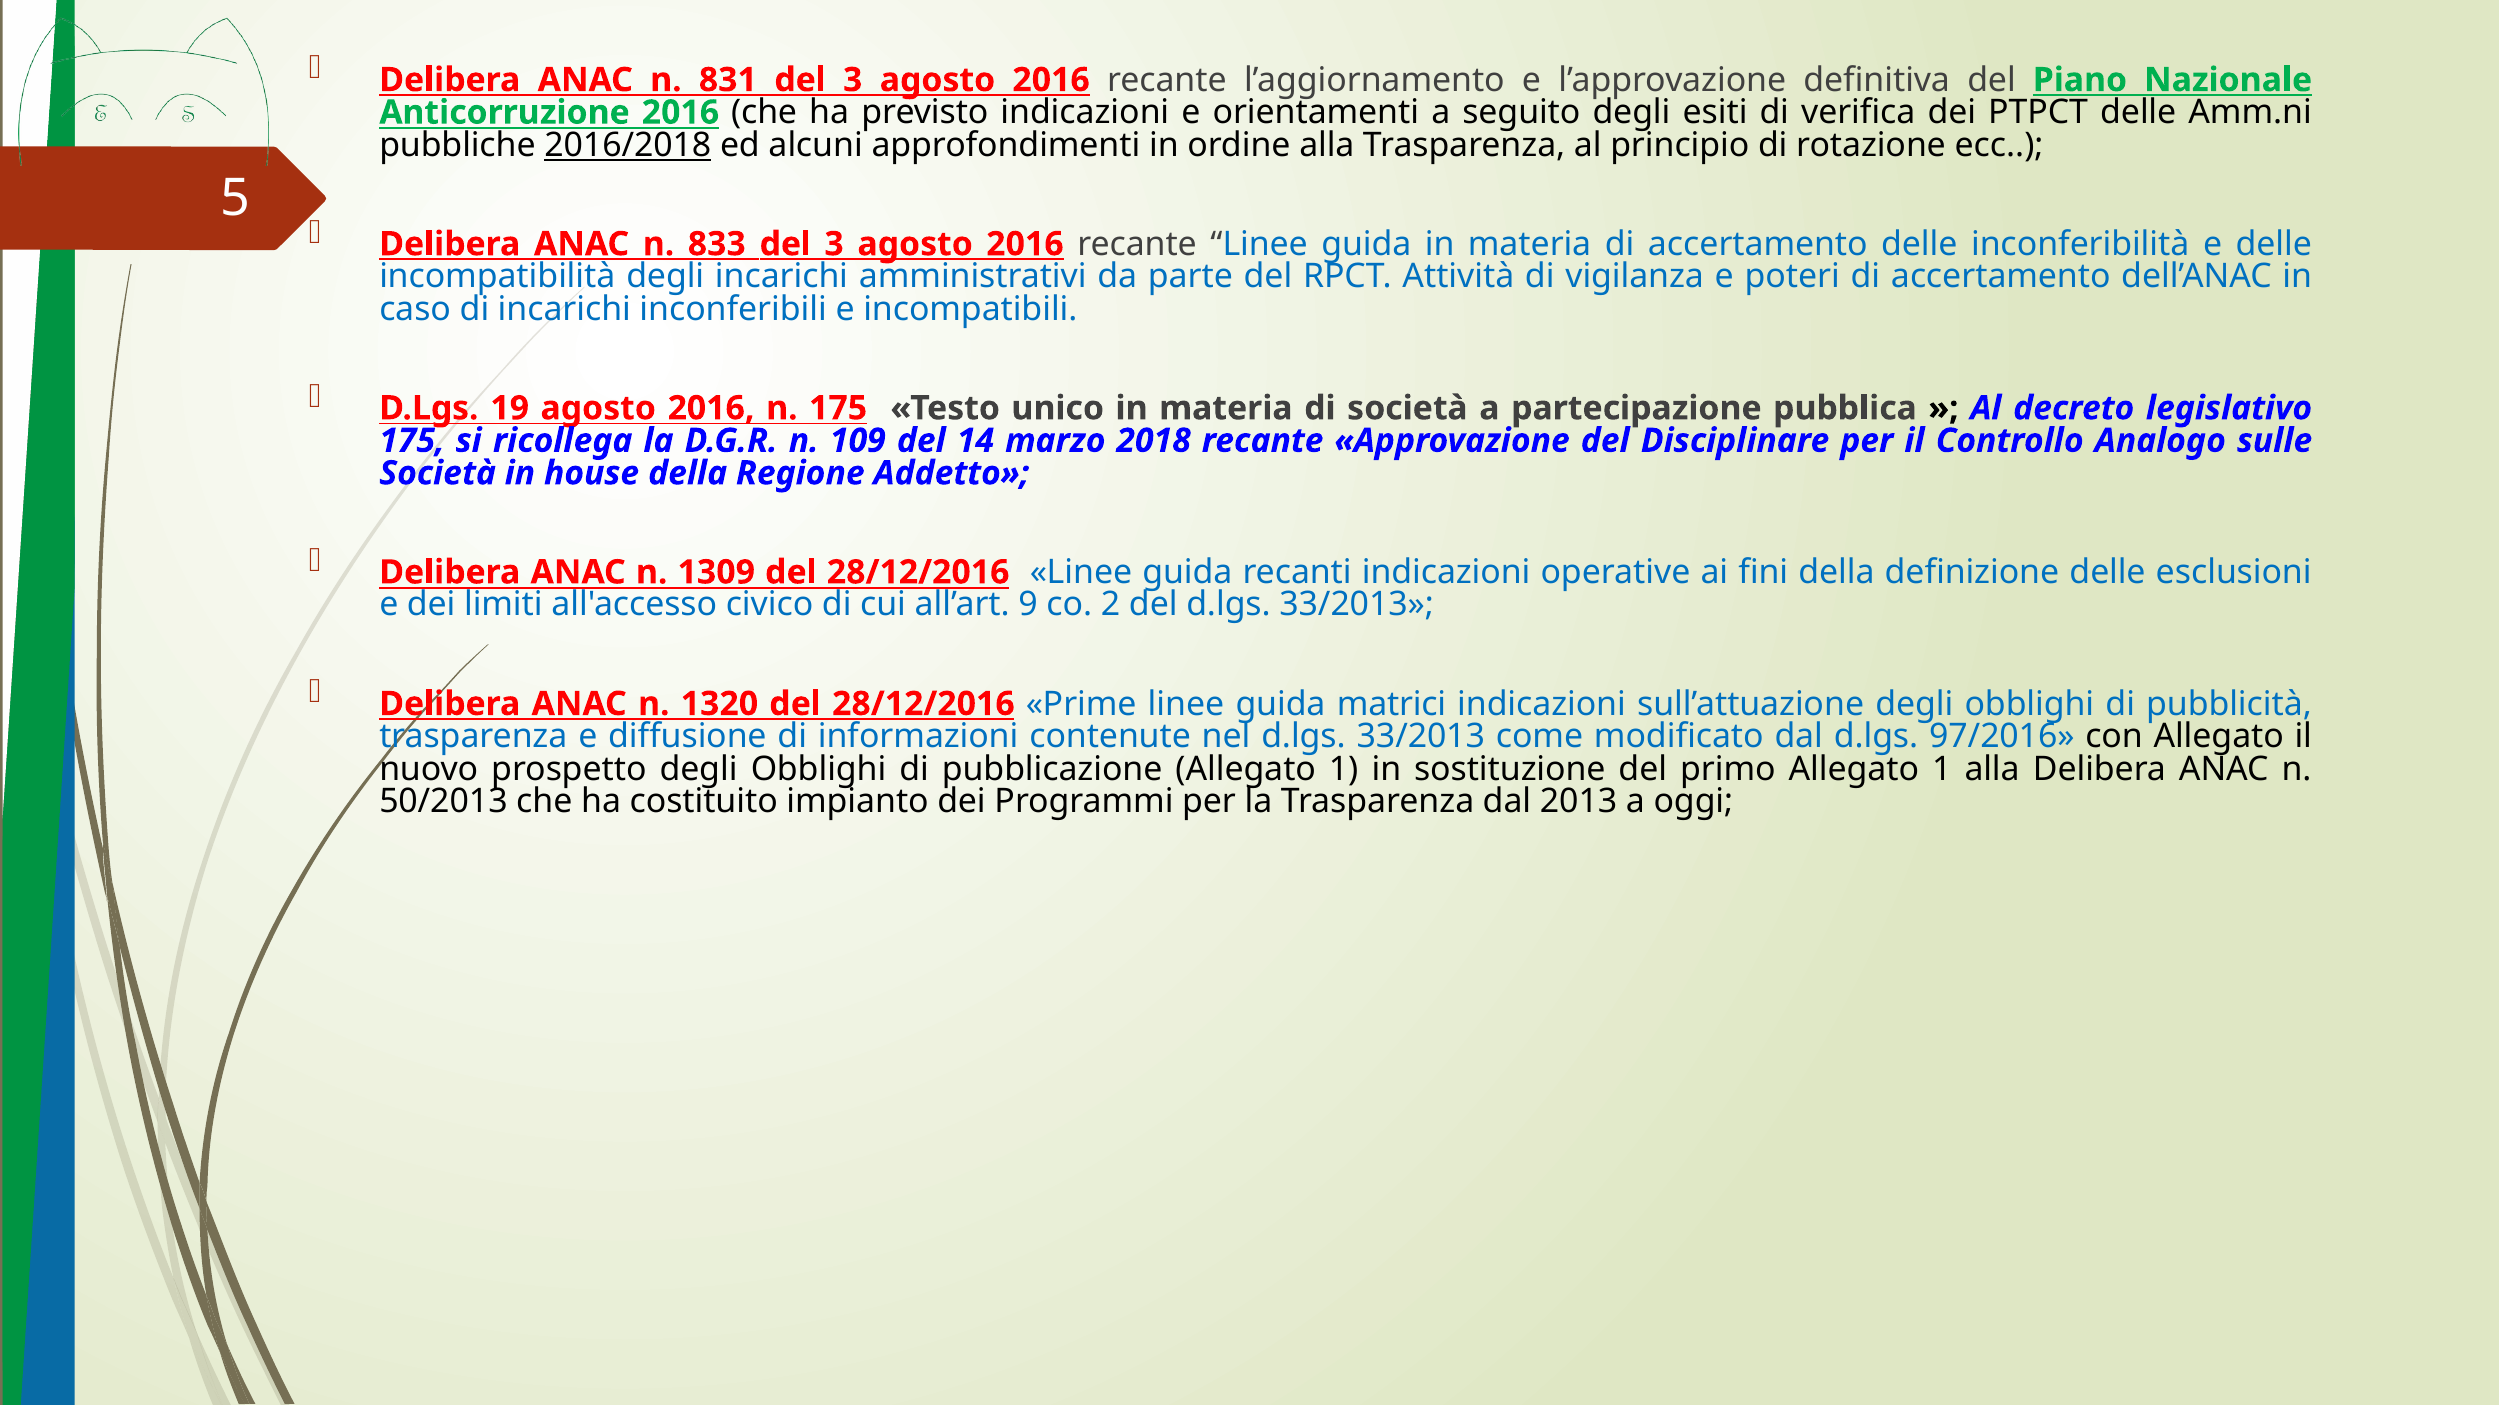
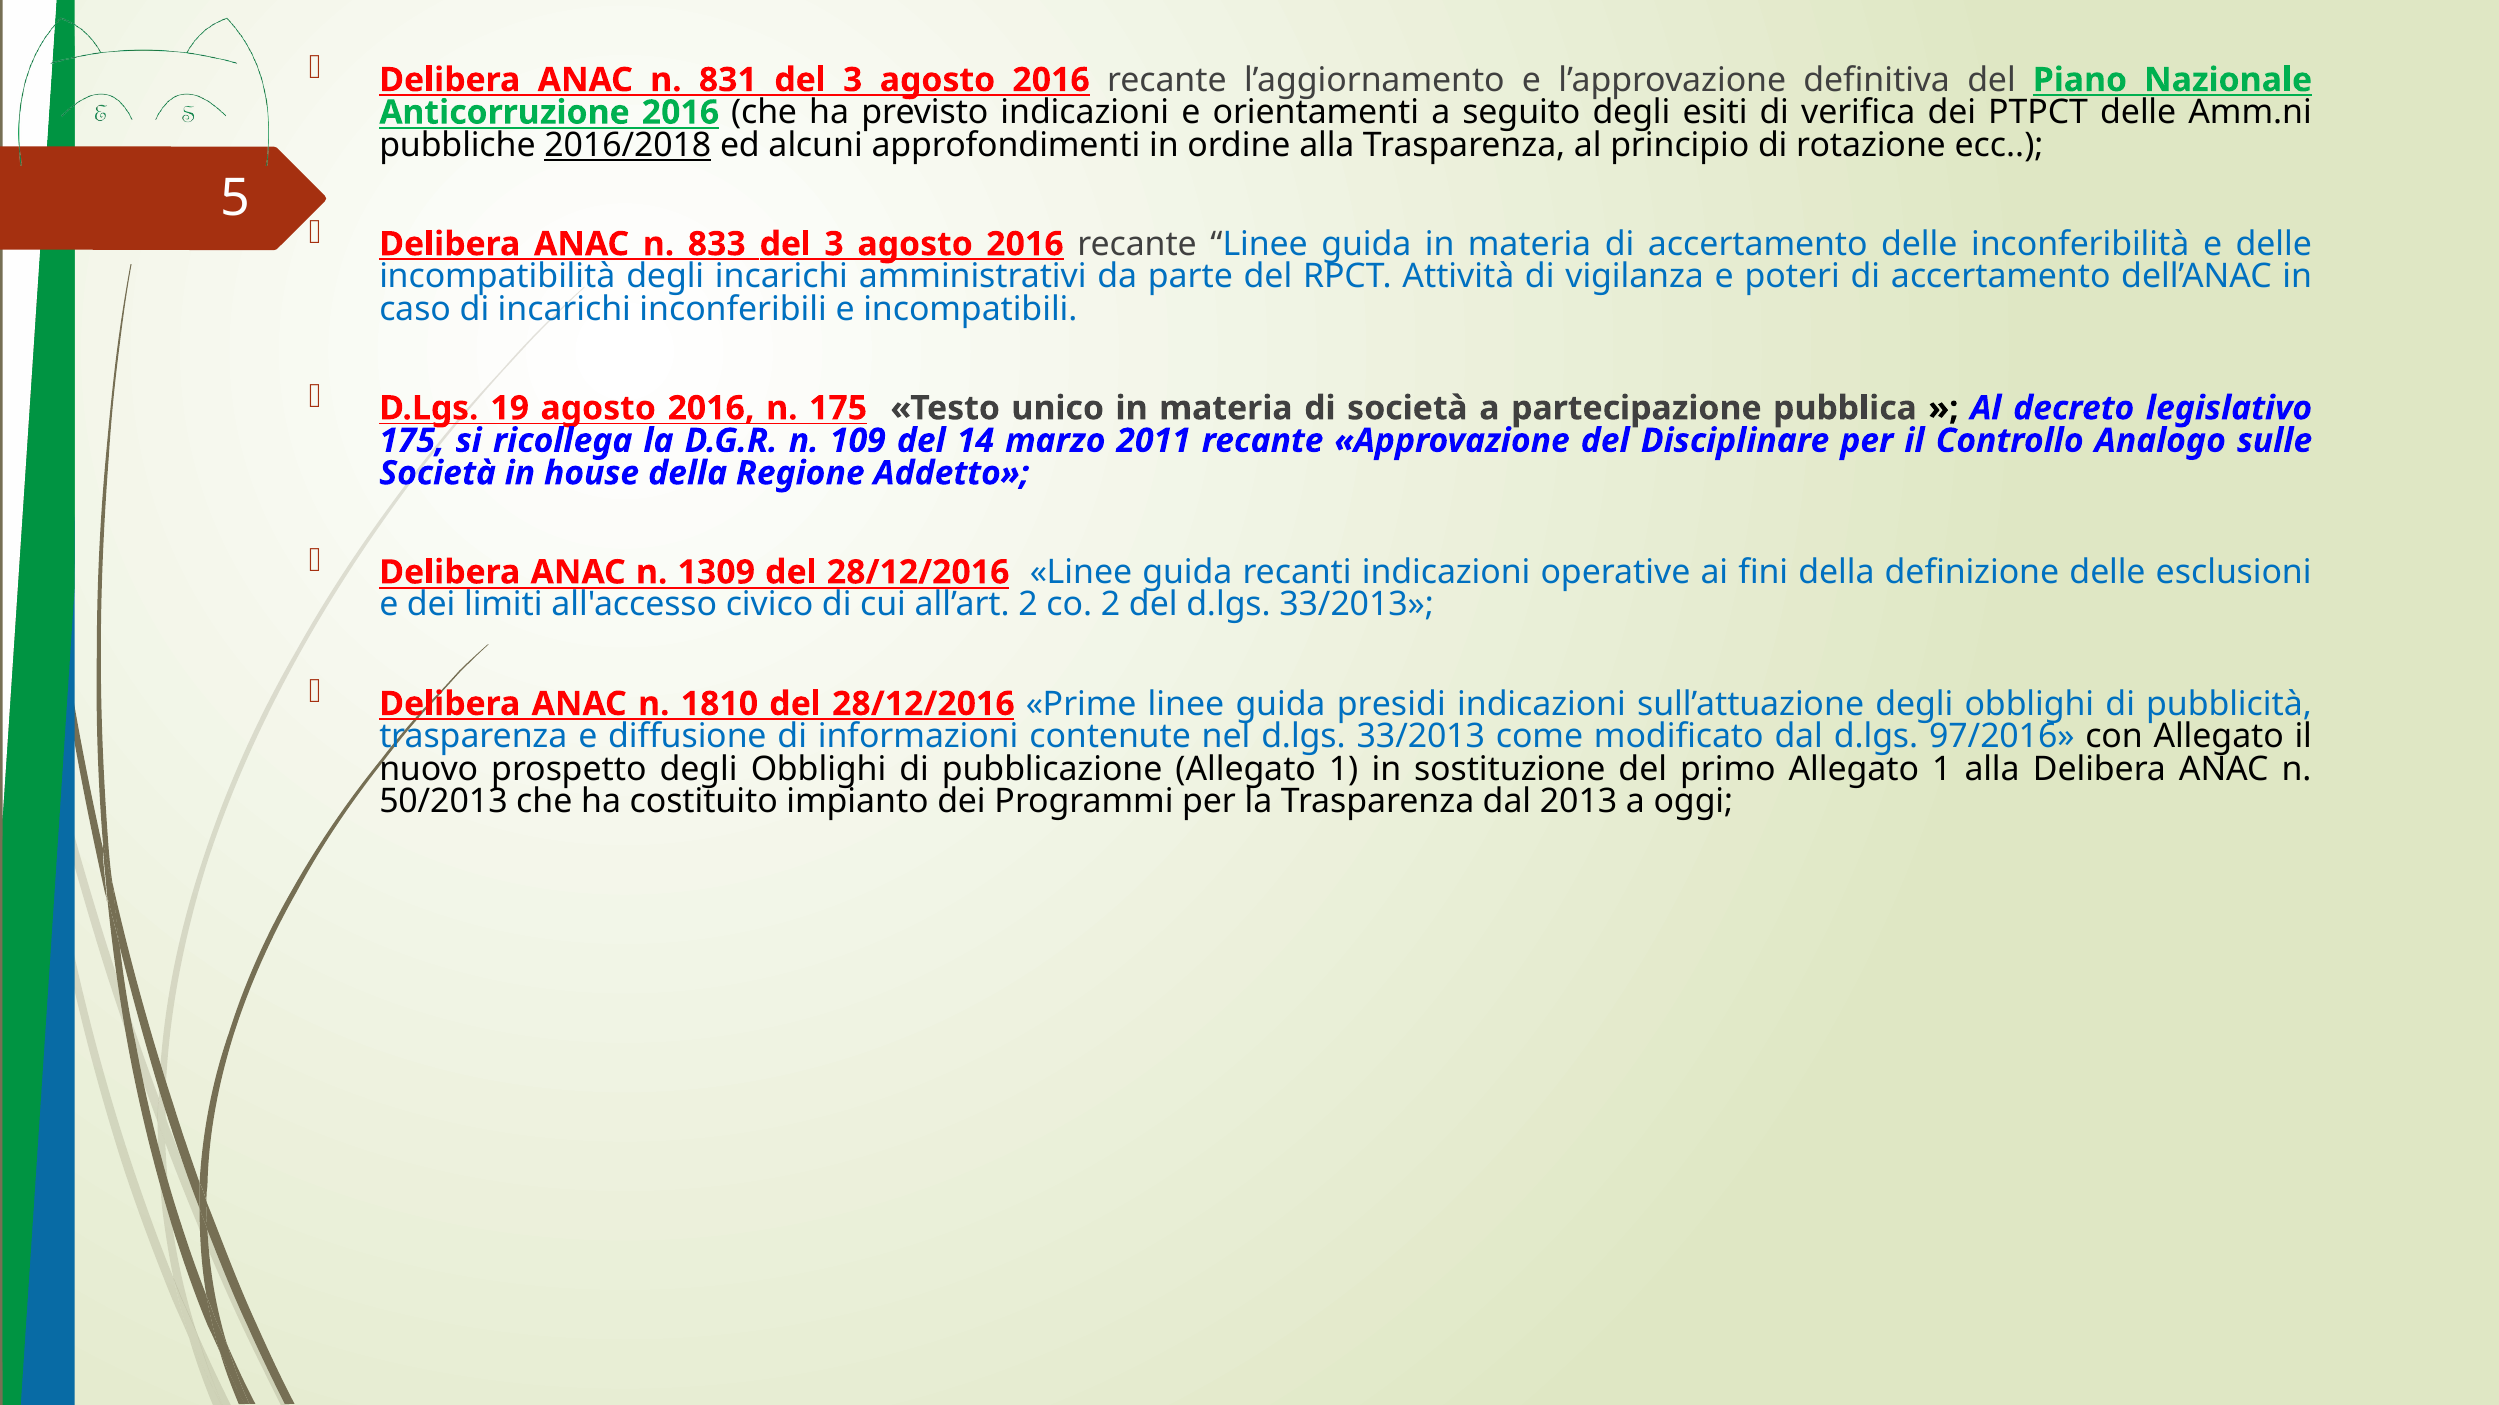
2018: 2018 -> 2011
all’art 9: 9 -> 2
1320: 1320 -> 1810
matrici: matrici -> presidi
